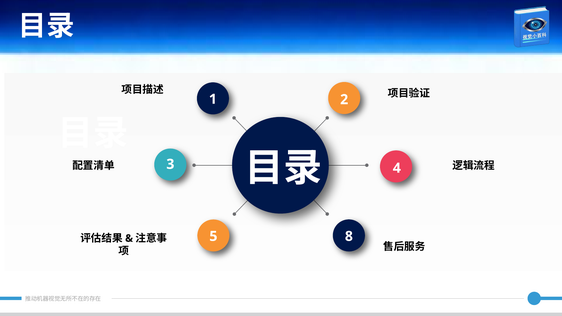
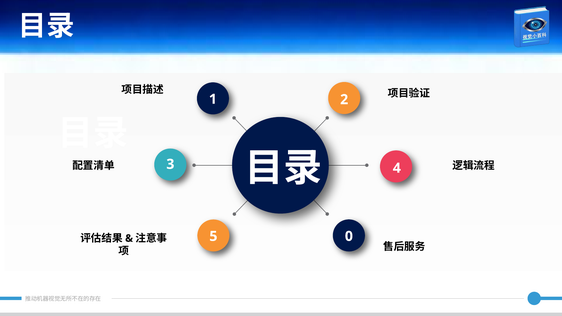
8: 8 -> 0
